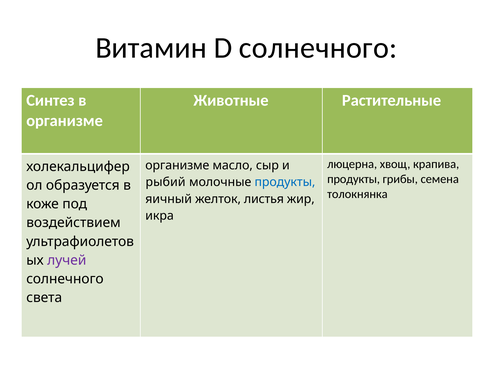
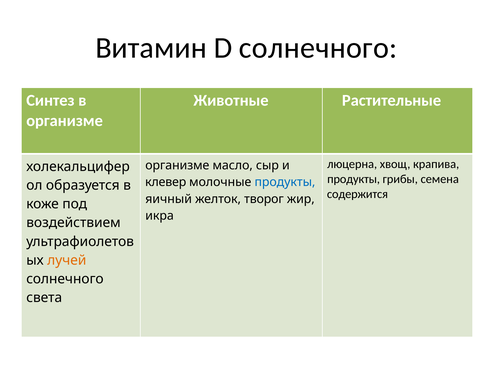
рыбий: рыбий -> клевер
толокнянка: толокнянка -> содержится
листья: листья -> творог
лучей colour: purple -> orange
